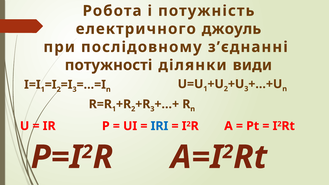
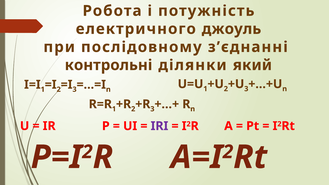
потужності: потужності -> контрольні
види: види -> який
IRI colour: blue -> purple
